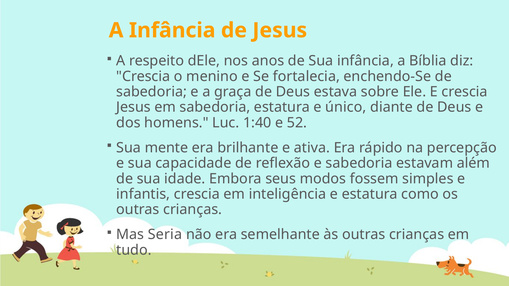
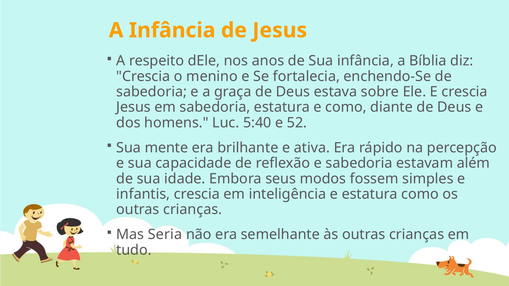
e único: único -> como
1:40: 1:40 -> 5:40
